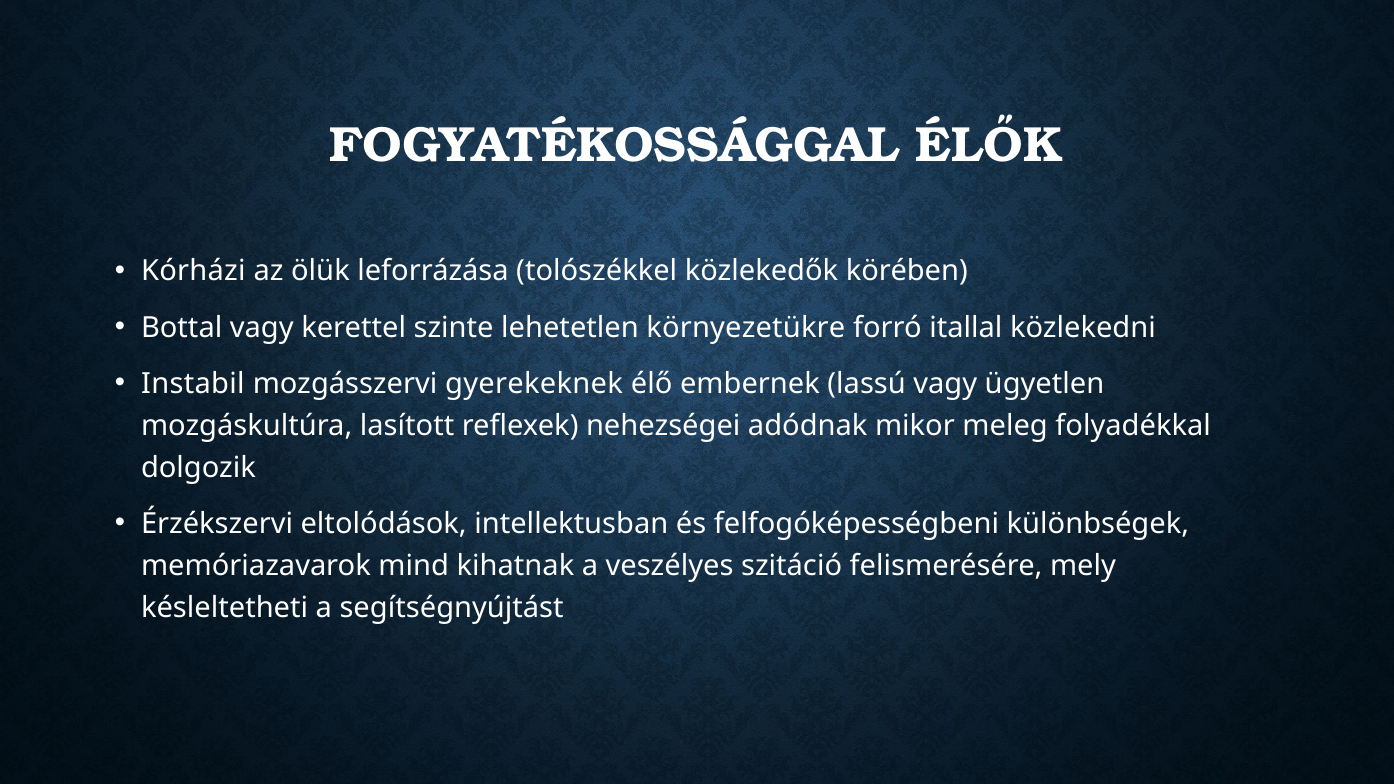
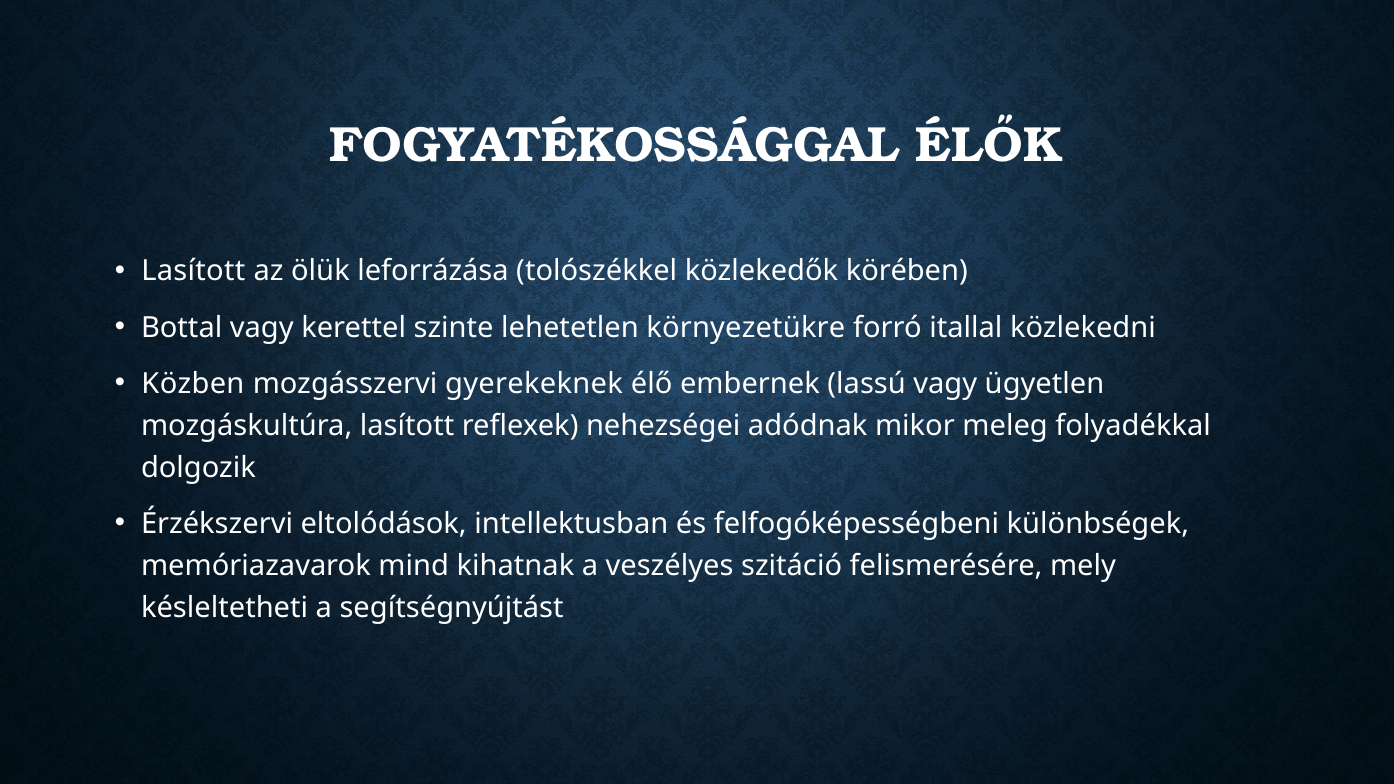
Kórházi at (193, 271): Kórházi -> Lasított
Instabil: Instabil -> Közben
